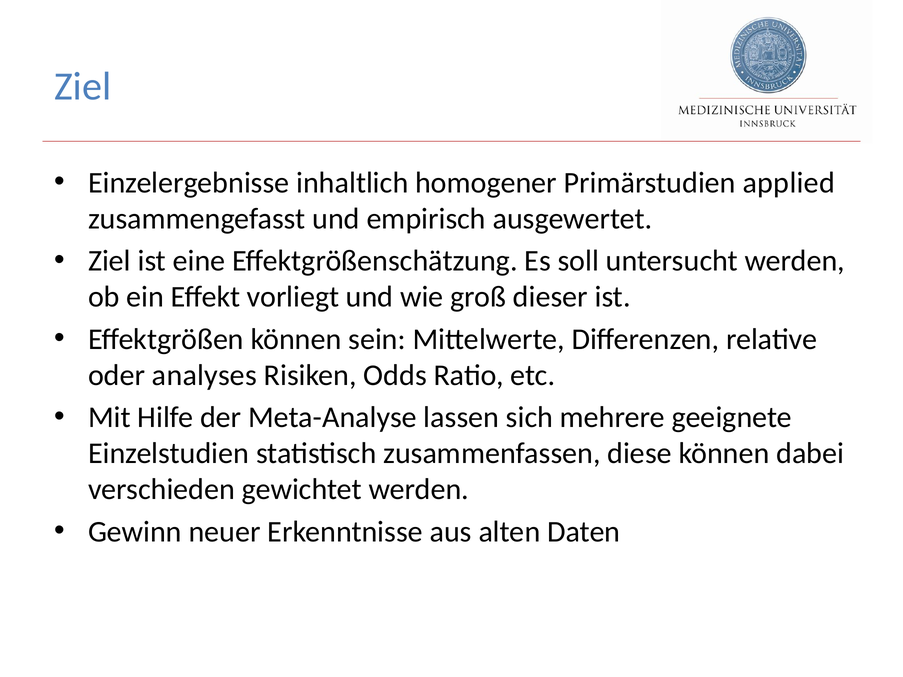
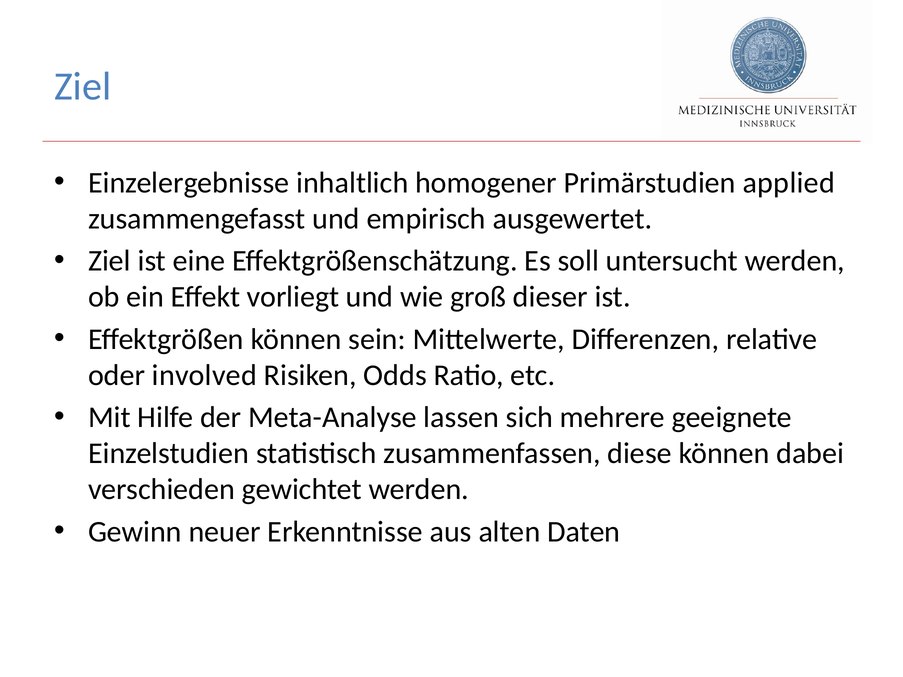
analyses: analyses -> involved
